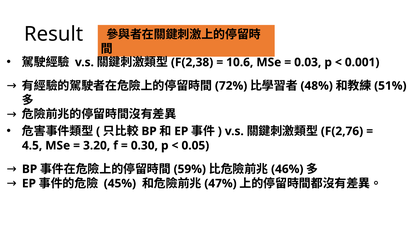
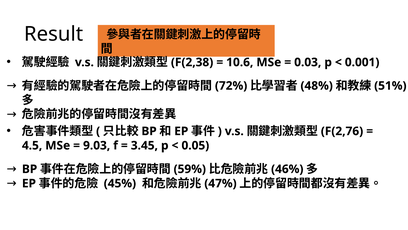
3.20: 3.20 -> 9.03
0.30: 0.30 -> 3.45
